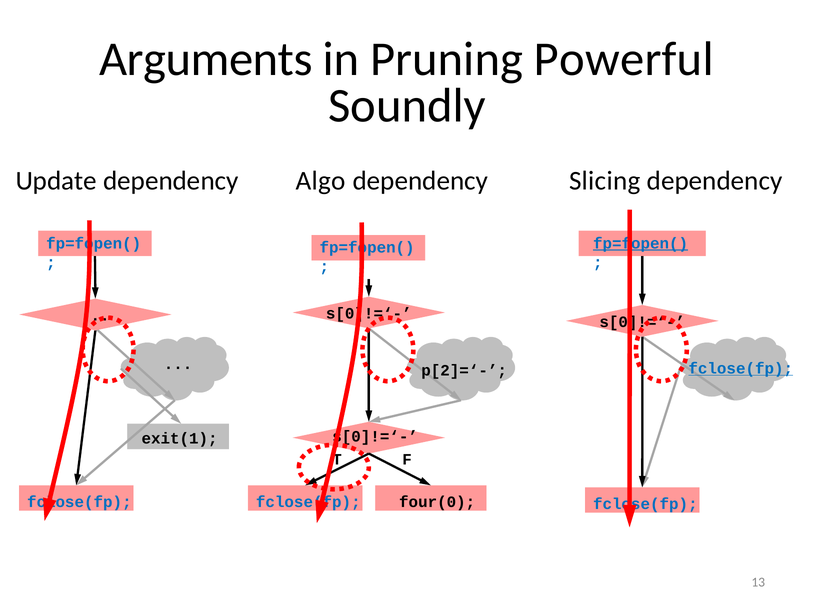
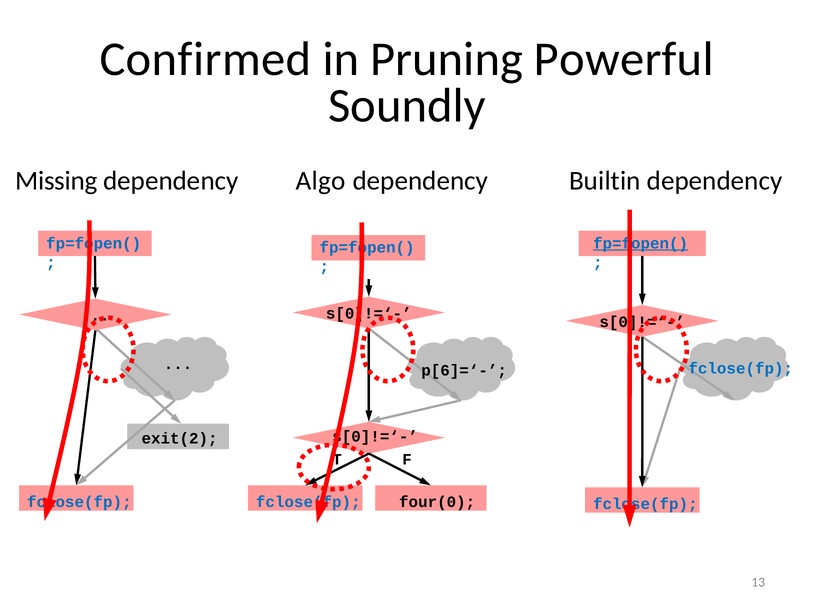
Arguments: Arguments -> Confirmed
Update: Update -> Missing
Slicing: Slicing -> Builtin
fclose(fp at (741, 369) underline: present -> none
p[2]=‘-: p[2]=‘- -> p[6]=‘-
exit(1: exit(1 -> exit(2
